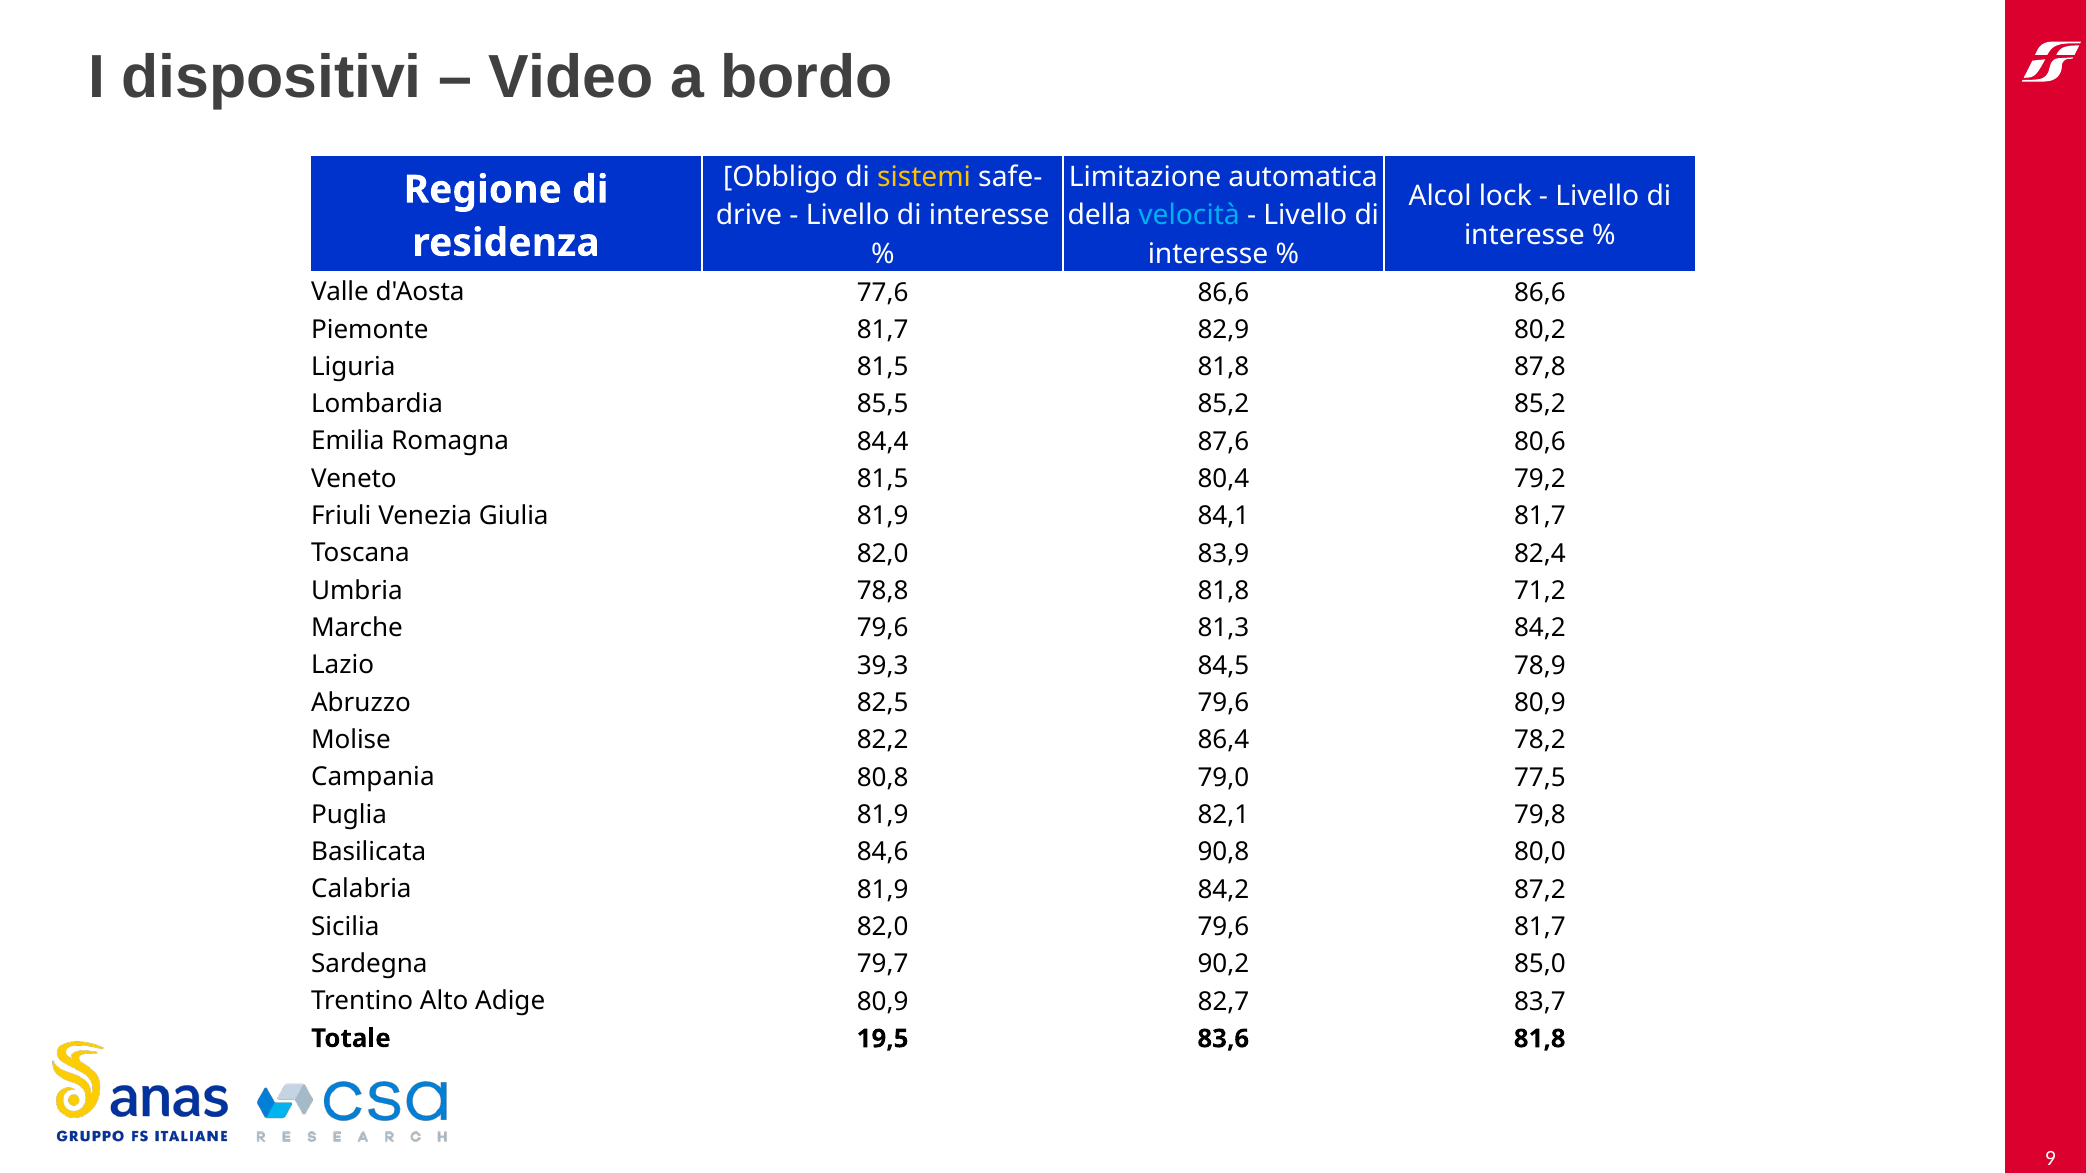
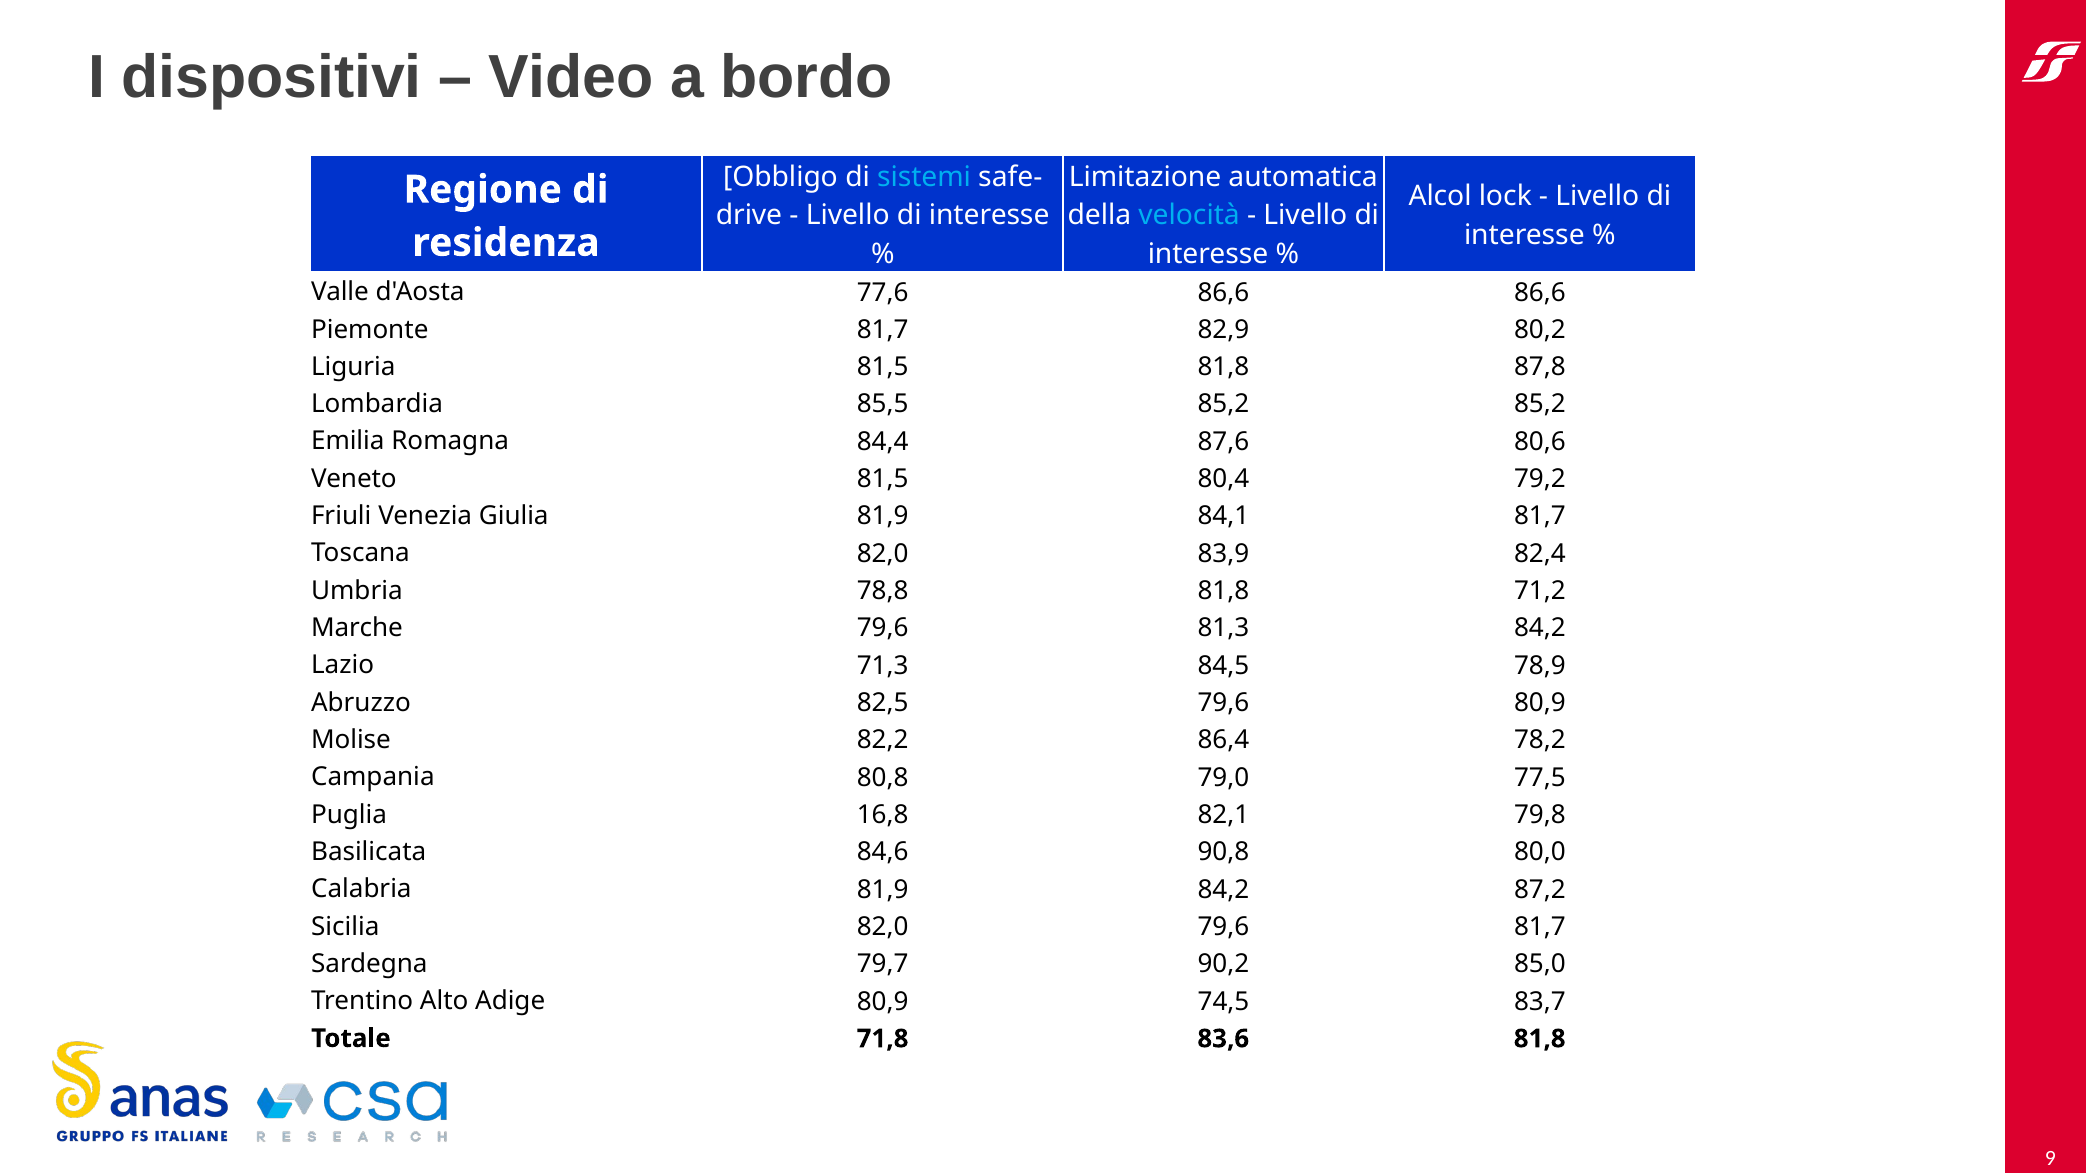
sistemi colour: yellow -> light blue
39,3: 39,3 -> 71,3
Puglia 81,9: 81,9 -> 16,8
82,7: 82,7 -> 74,5
19,5: 19,5 -> 71,8
